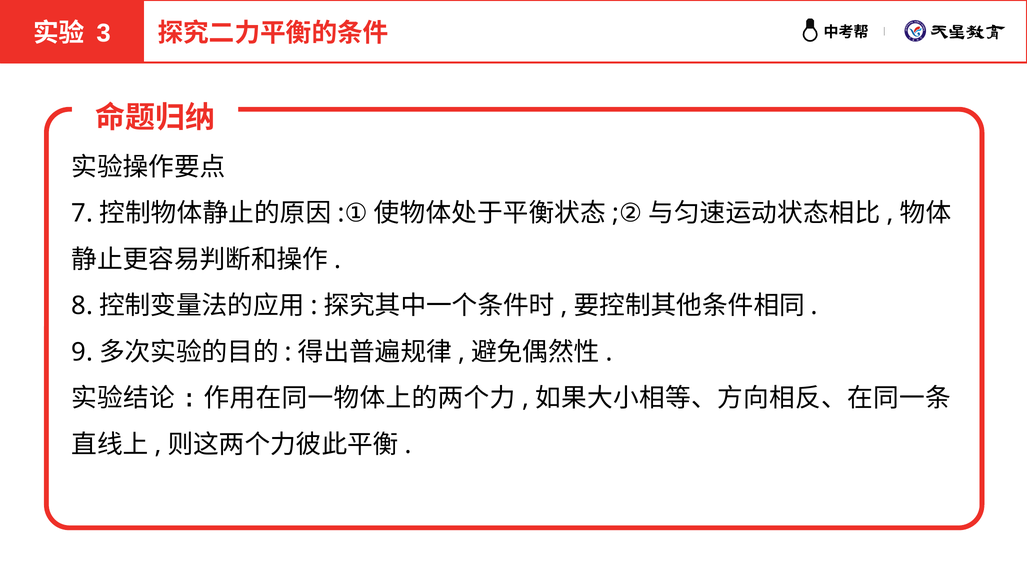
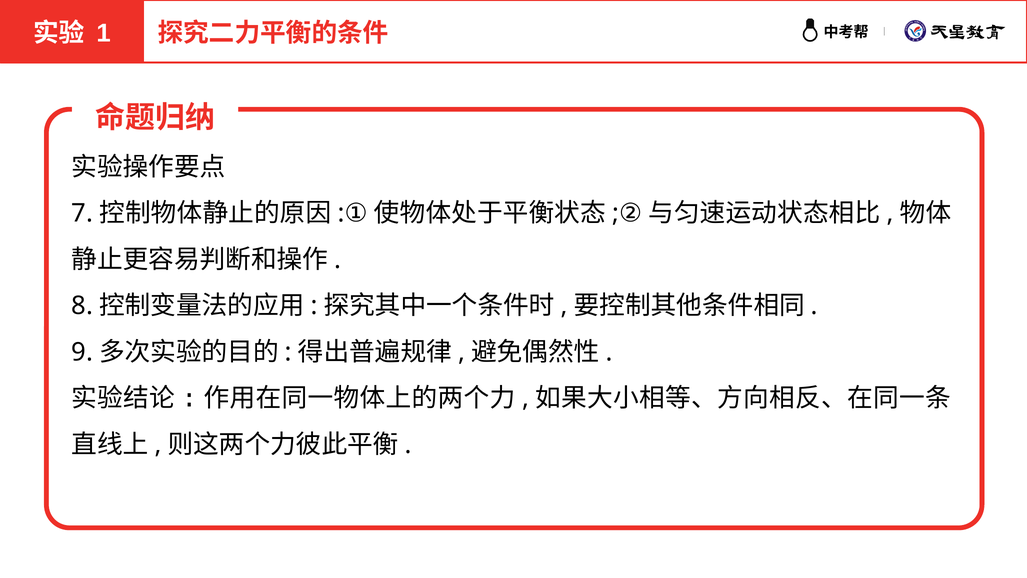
3: 3 -> 1
